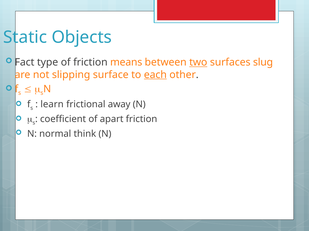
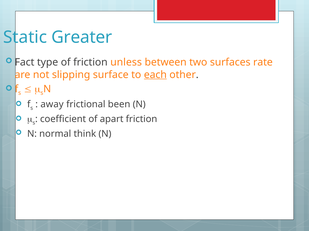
Objects: Objects -> Greater
means: means -> unless
two underline: present -> none
slug: slug -> rate
learn: learn -> away
away: away -> been
